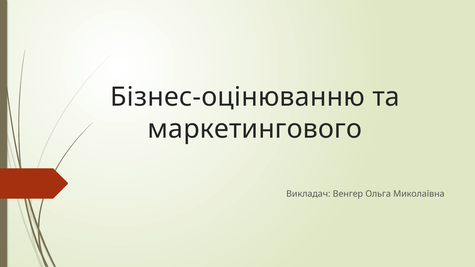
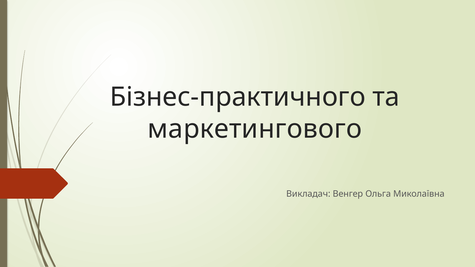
Бізнес-оцінюванню: Бізнес-оцінюванню -> Бізнес-практичного
